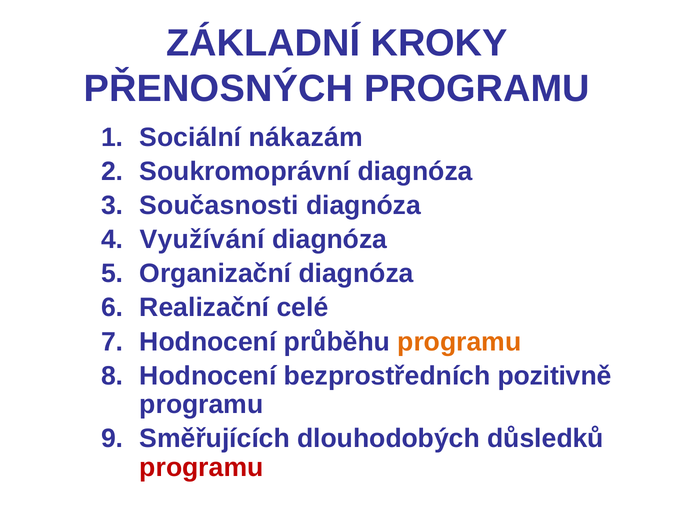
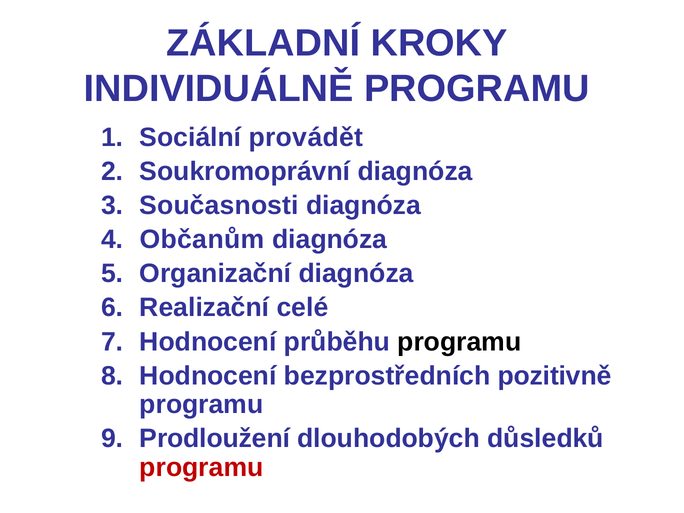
PŘENOSNÝCH: PŘENOSNÝCH -> INDIVIDUÁLNĚ
nákazám: nákazám -> provádět
Využívání: Využívání -> Občanům
programu at (459, 342) colour: orange -> black
Směřujících: Směřujících -> Prodloužení
